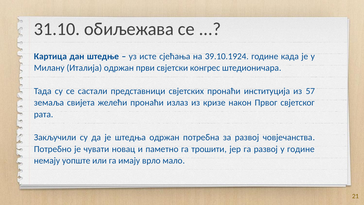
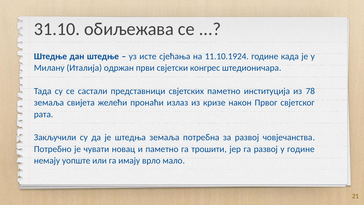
Картица at (50, 56): Картица -> Штедње
39.10.1924: 39.10.1924 -> 11.10.1924
свјетских пронаћи: пронаћи -> паметно
57: 57 -> 78
штедња oдржан: oдржан -> земаља
